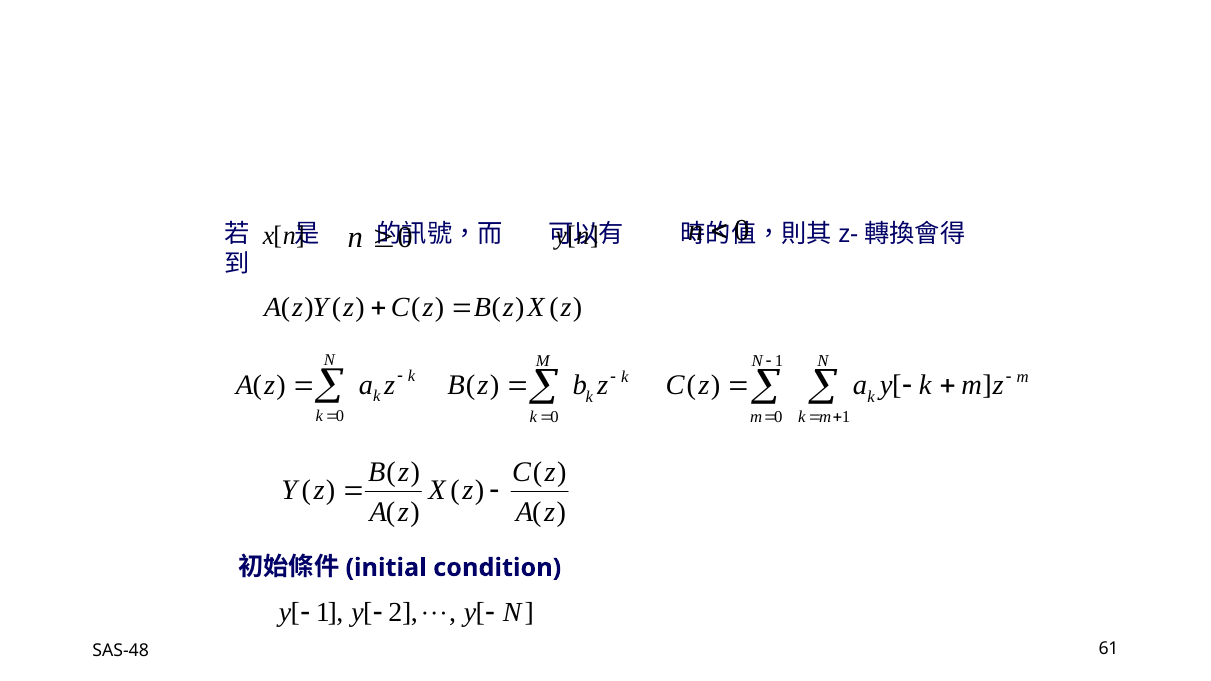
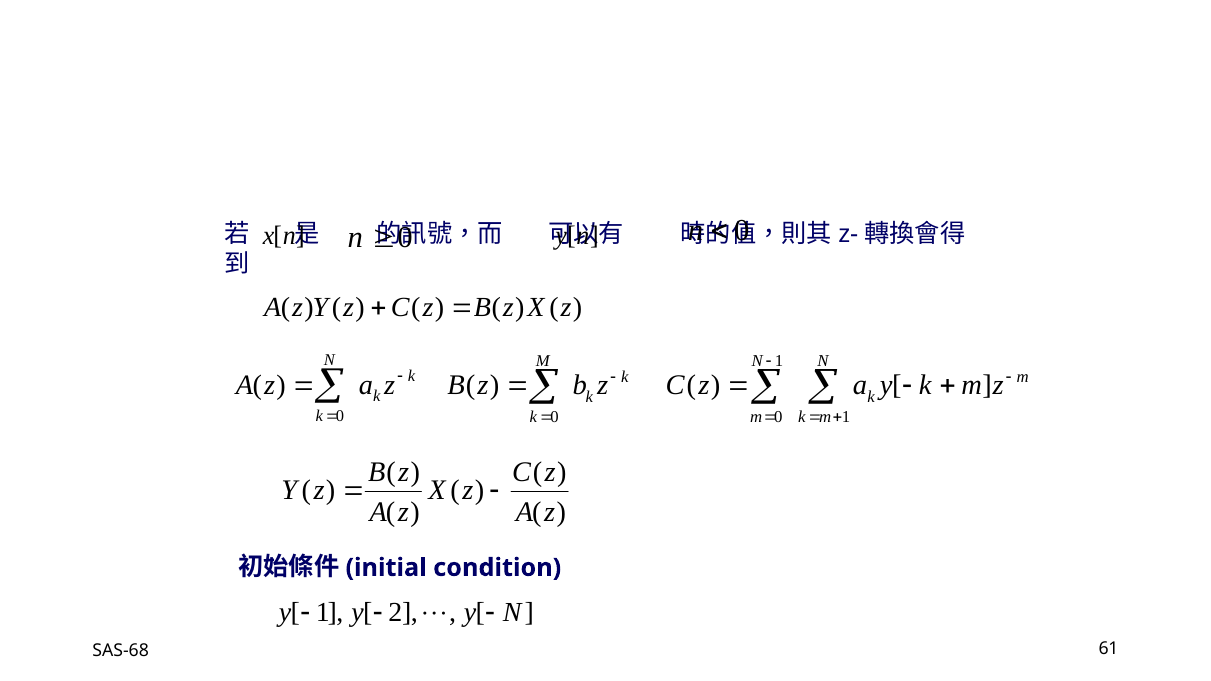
SAS-48: SAS-48 -> SAS-68
